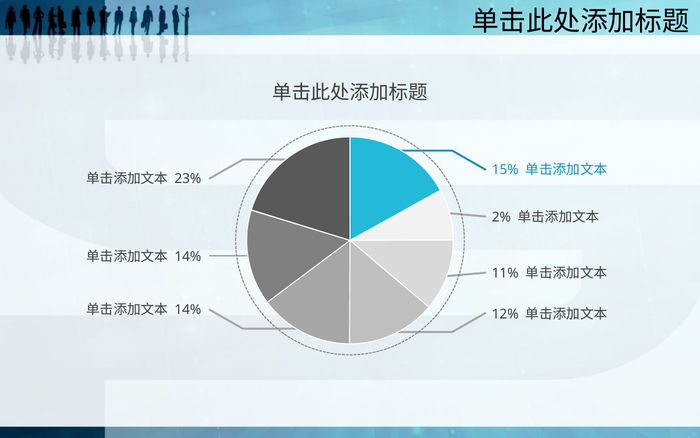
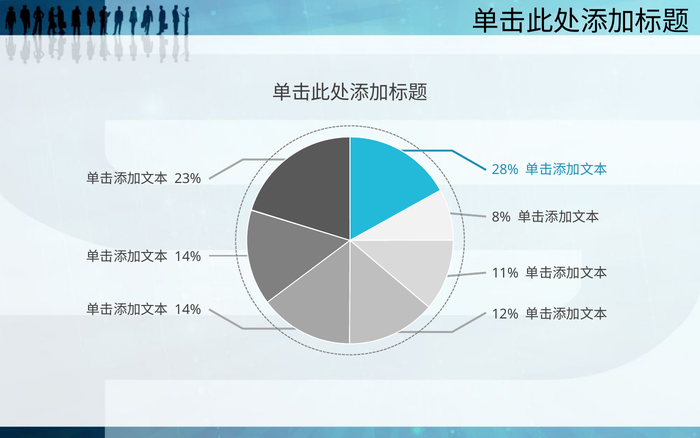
15%: 15% -> 28%
2%: 2% -> 8%
